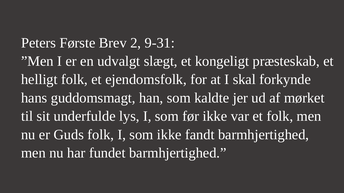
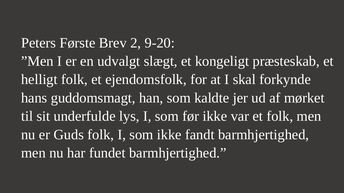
9-31: 9-31 -> 9-20
